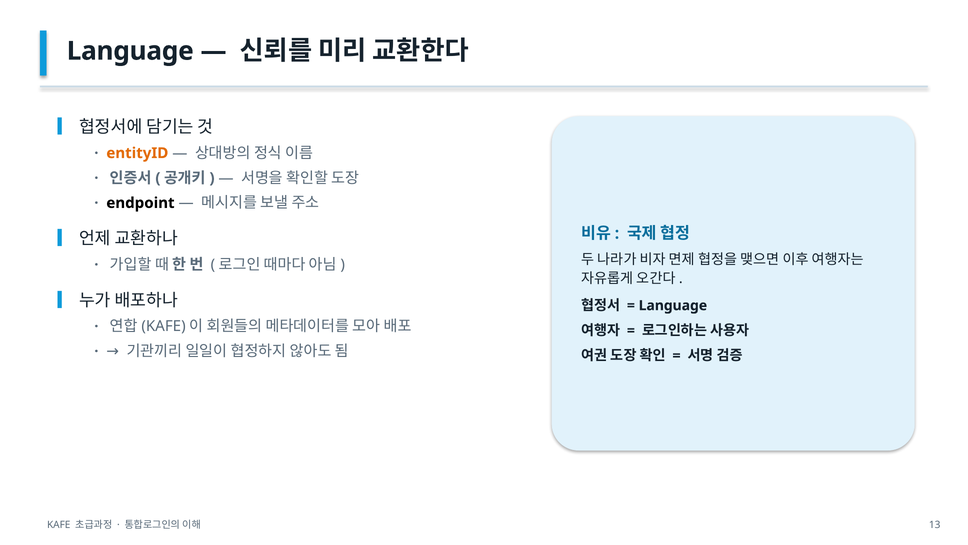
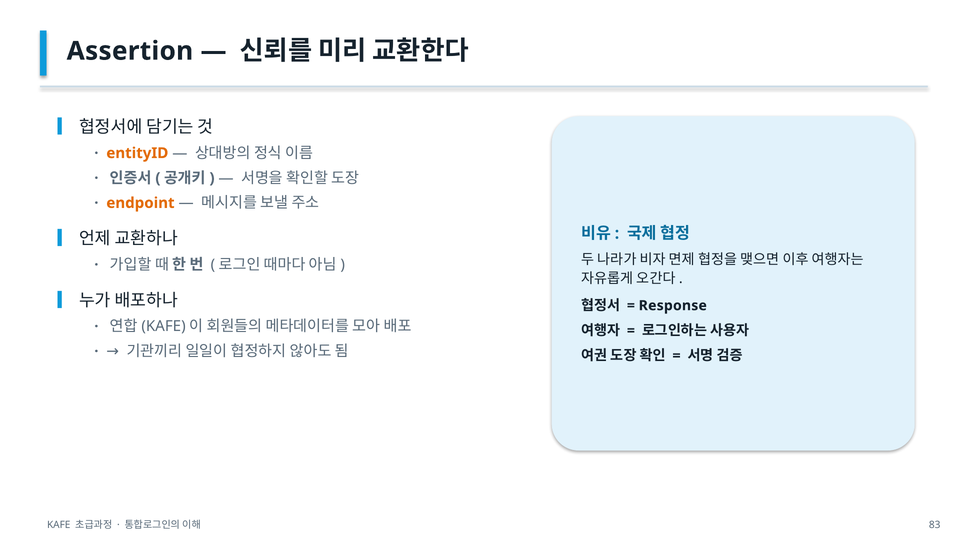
Language at (130, 51): Language -> Assertion
endpoint colour: black -> orange
Language at (673, 305): Language -> Response
13: 13 -> 83
